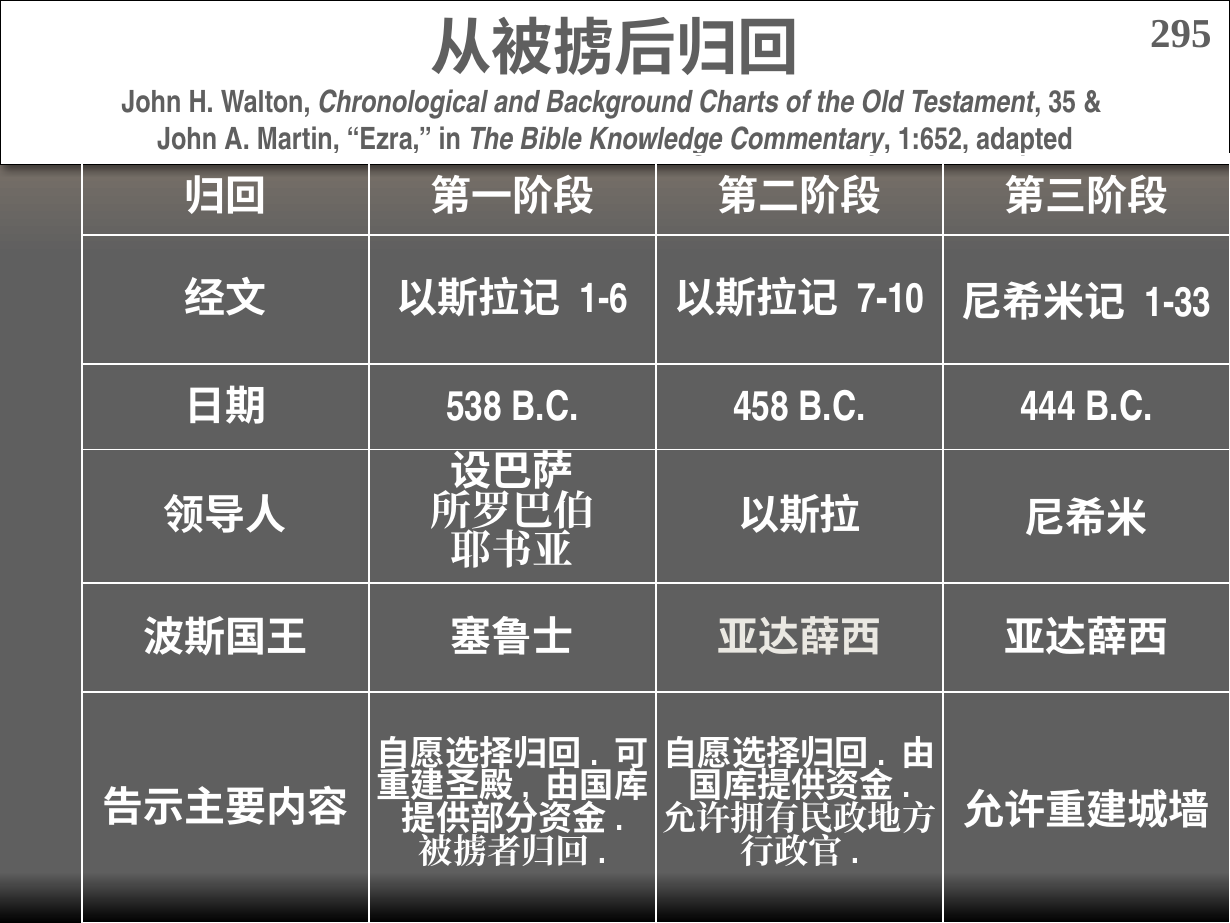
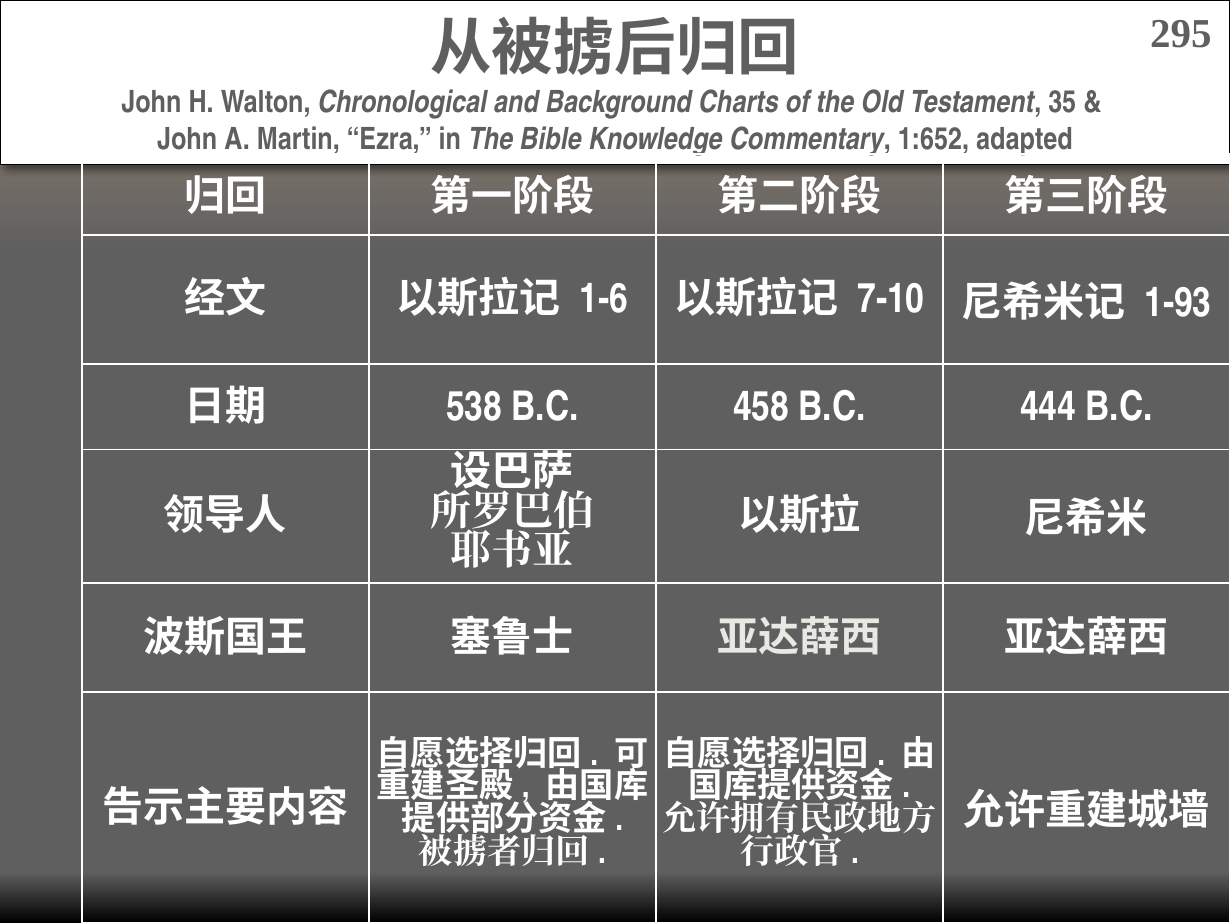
1-33: 1-33 -> 1-93
